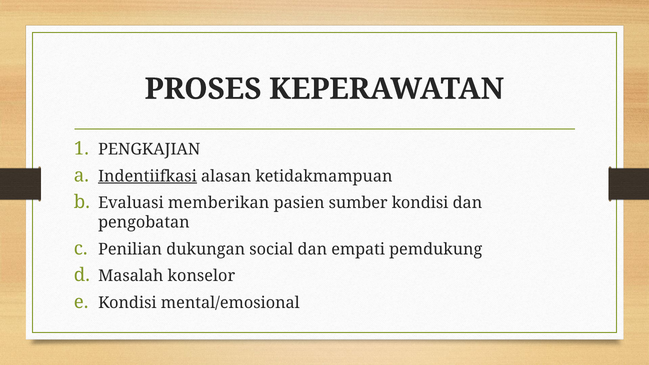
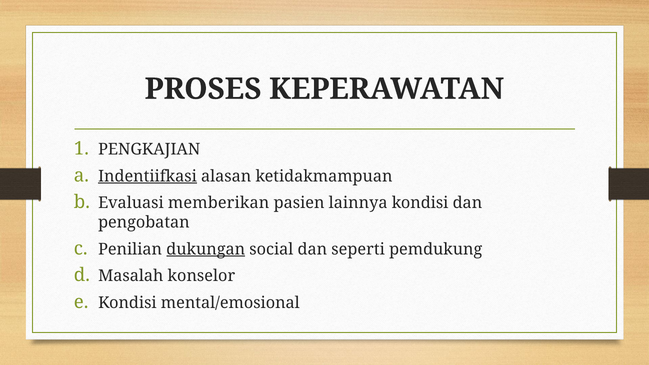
sumber: sumber -> lainnya
dukungan underline: none -> present
empati: empati -> seperti
